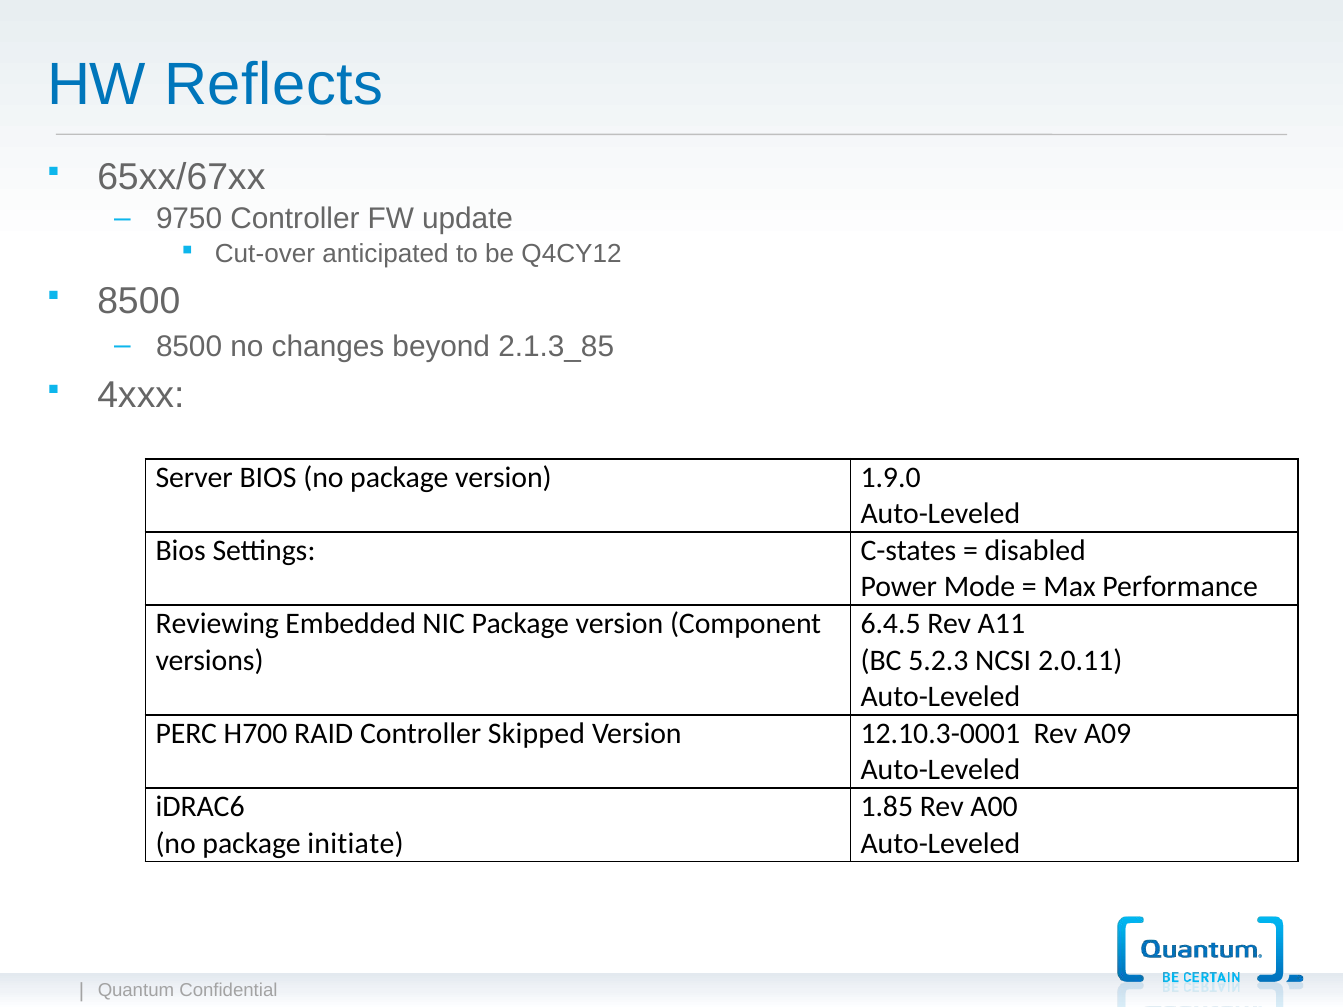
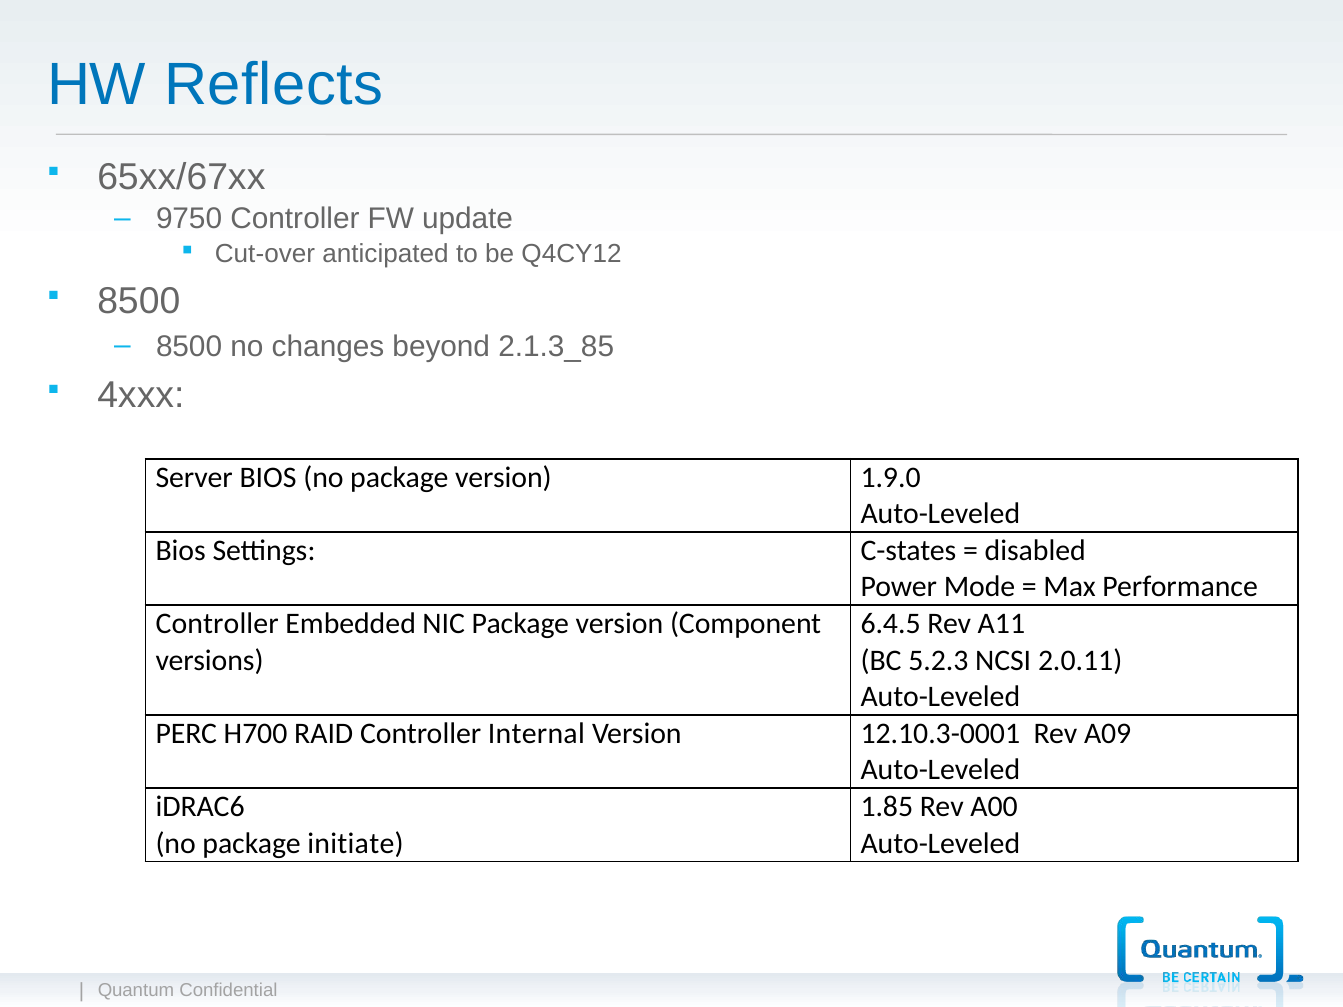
Reviewing at (217, 624): Reviewing -> Controller
Skipped: Skipped -> Internal
